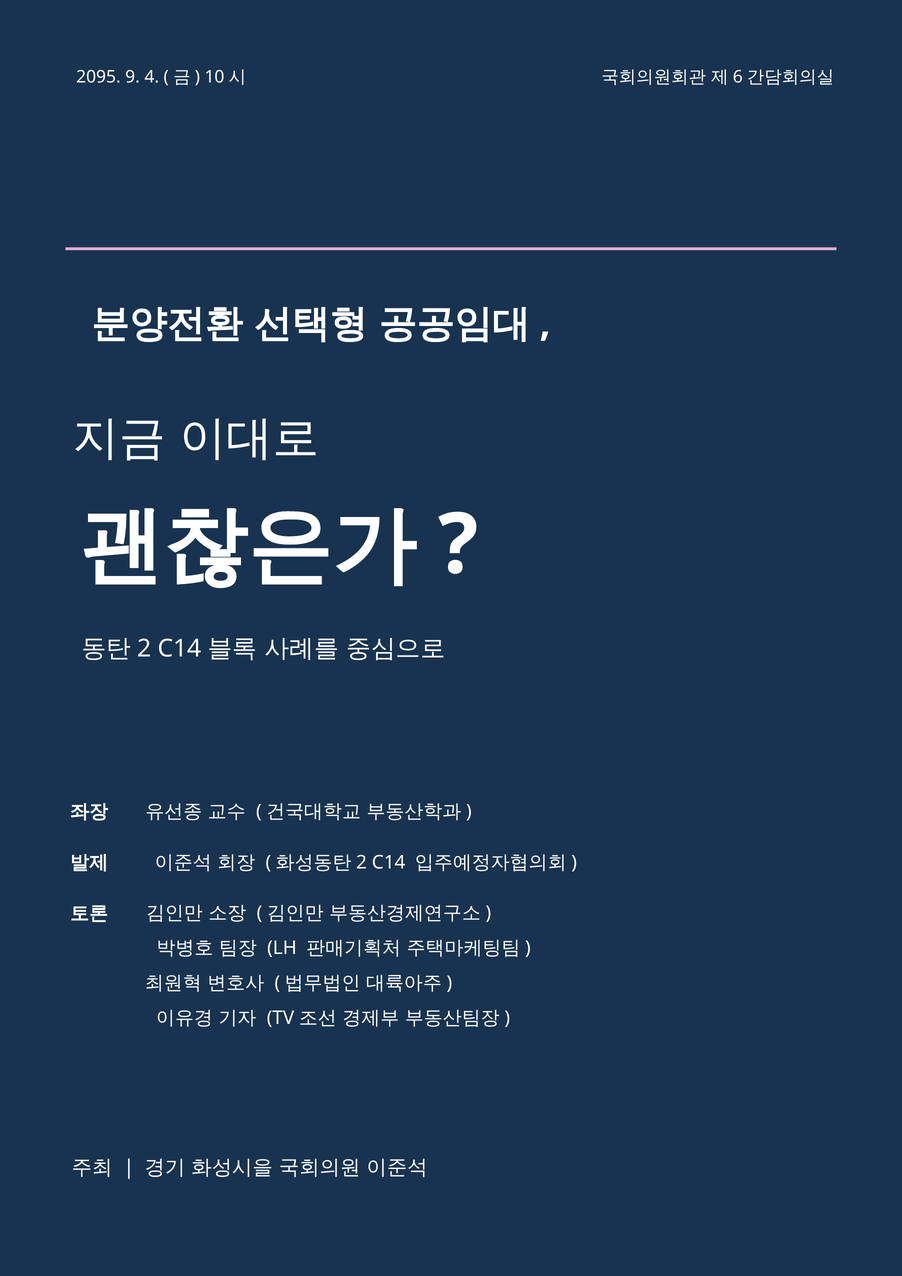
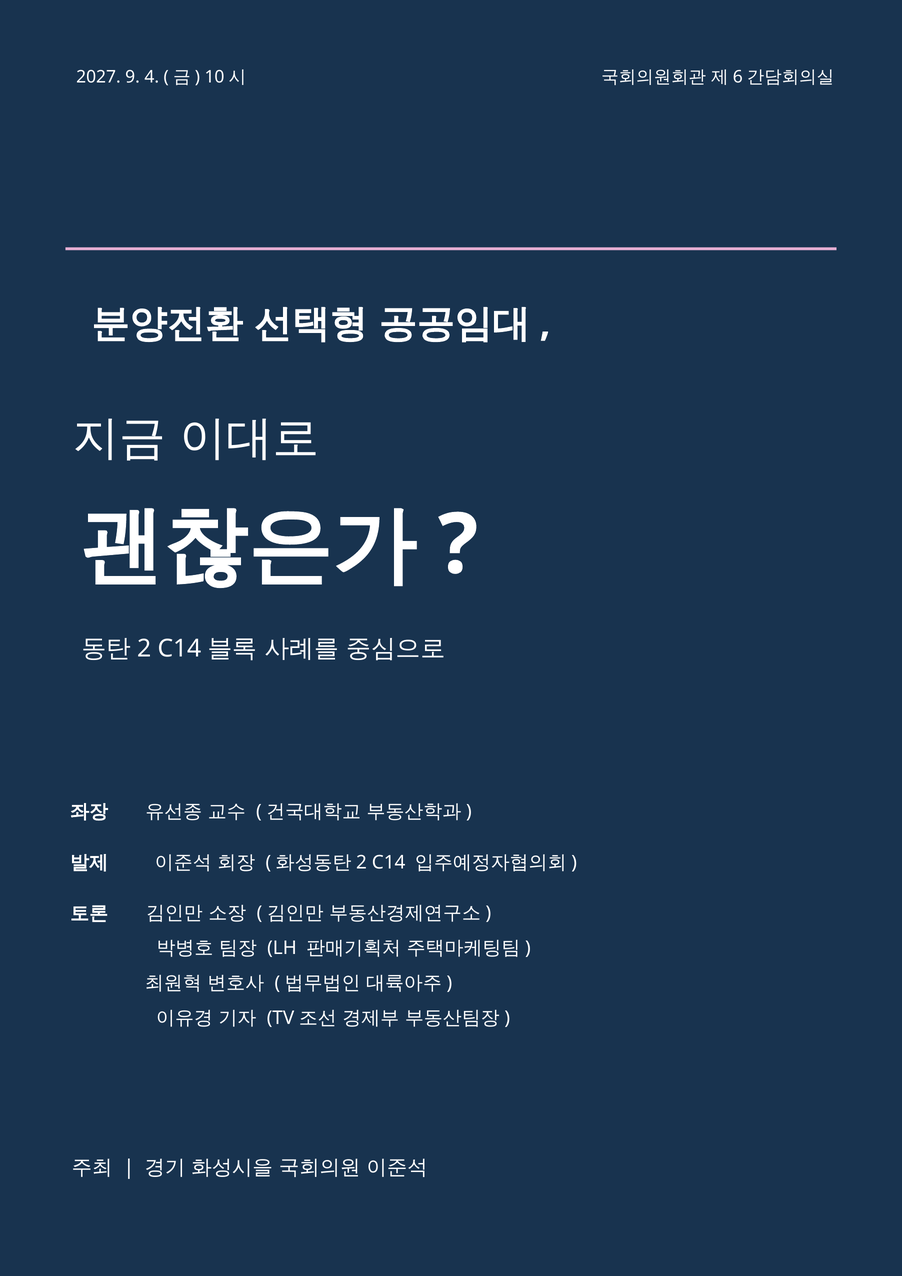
2095: 2095 -> 2027
